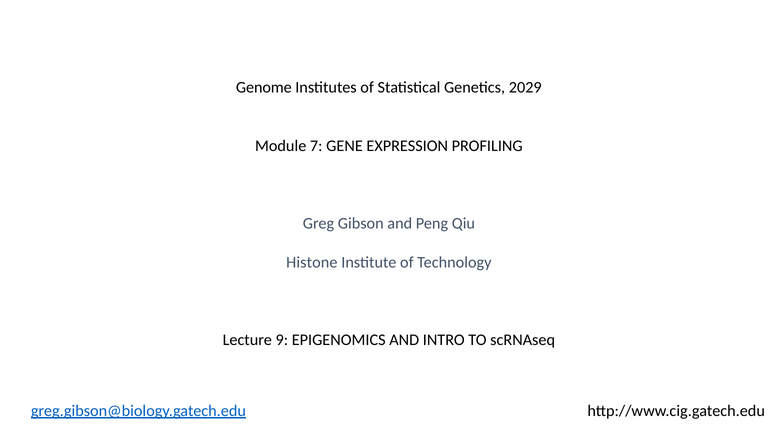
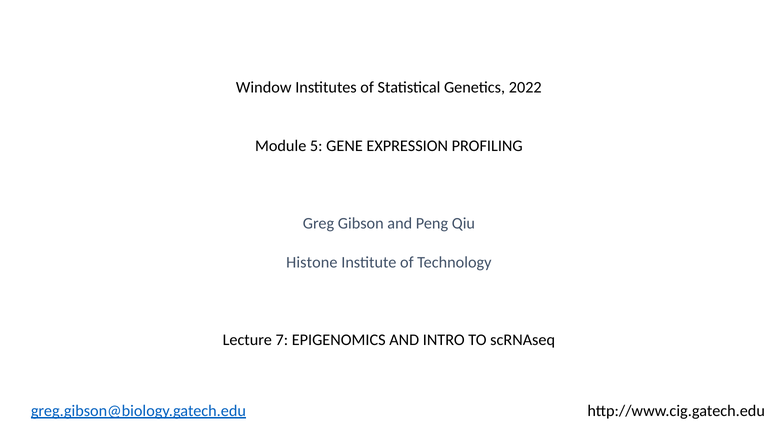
Genome: Genome -> Window
2029: 2029 -> 2022
7: 7 -> 5
9: 9 -> 7
